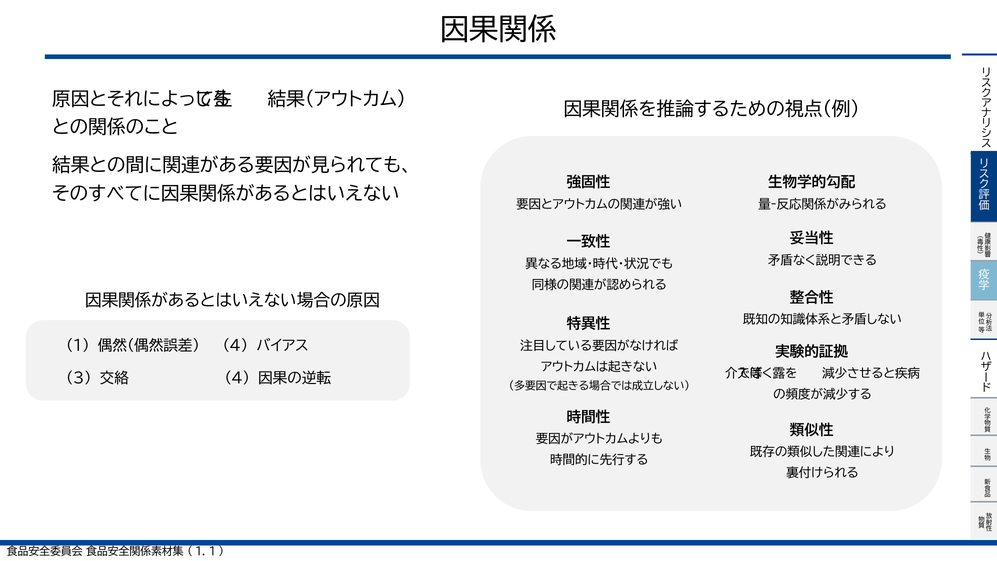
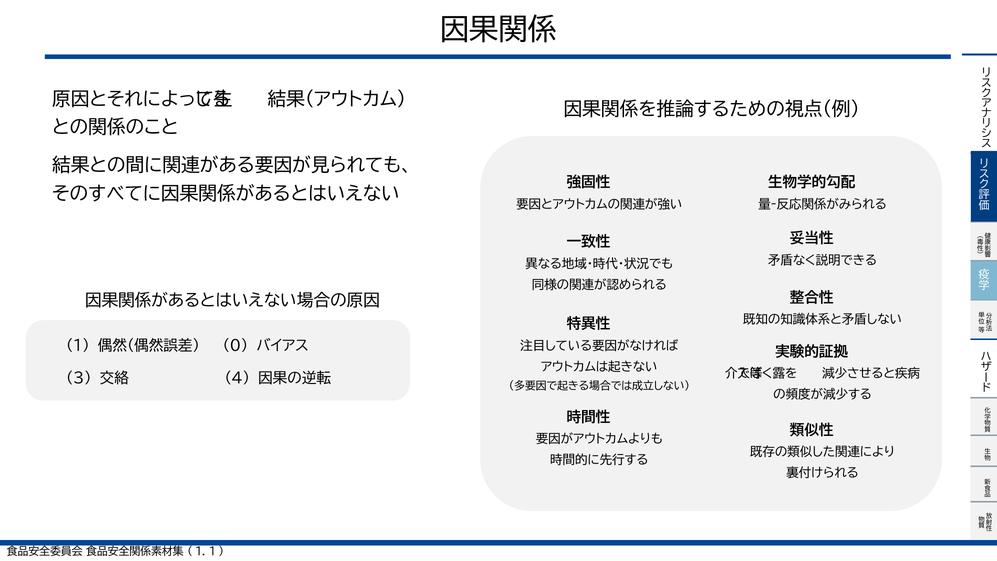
4 at (235, 346): 4 -> 0
